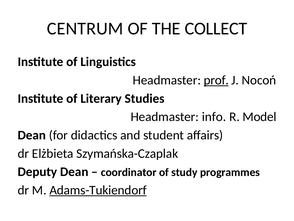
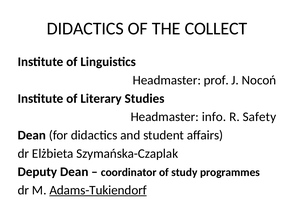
CENTRUM at (85, 28): CENTRUM -> DIDACTICS
prof underline: present -> none
Model: Model -> Safety
